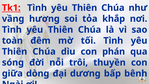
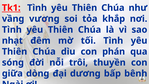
hương: hương -> vương
toàn: toàn -> nhạt
